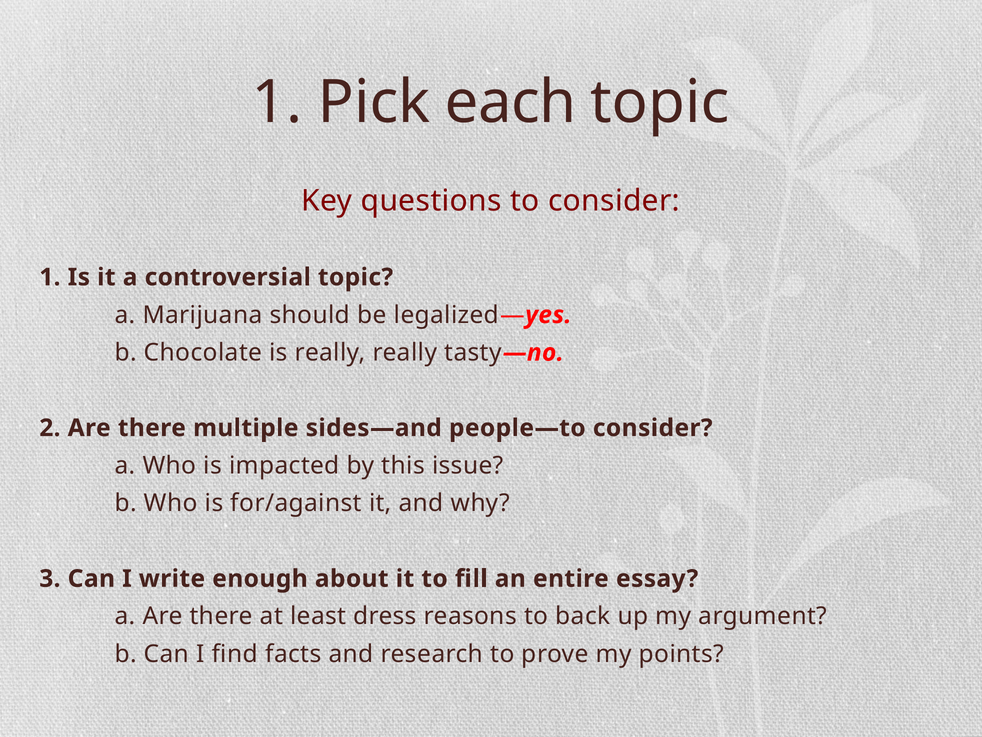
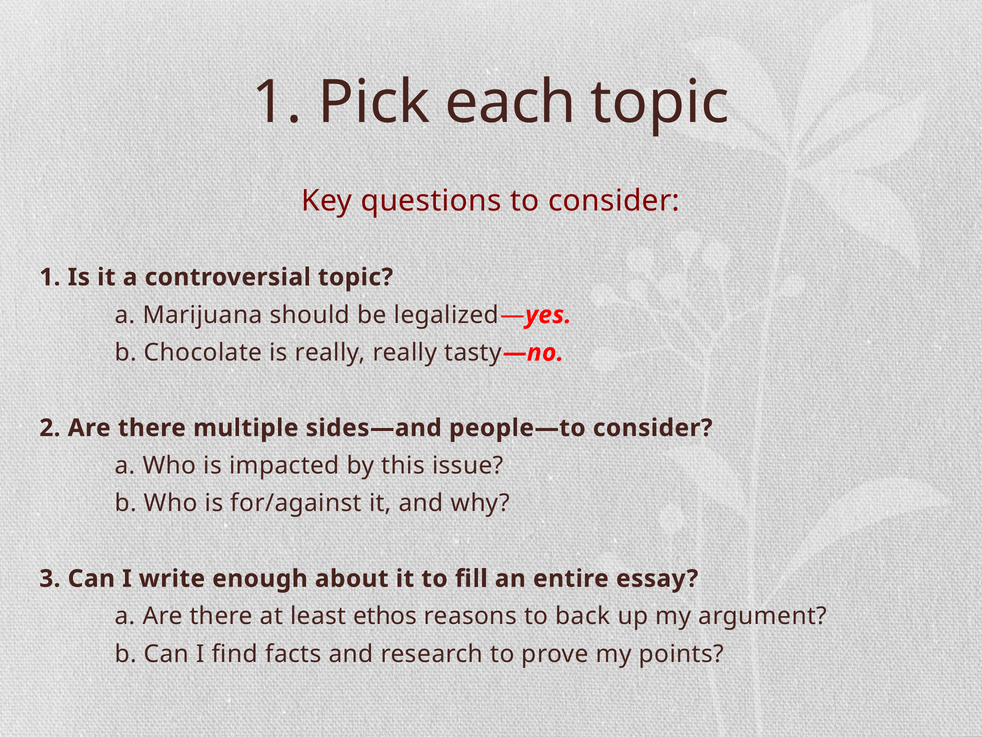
dress: dress -> ethos
